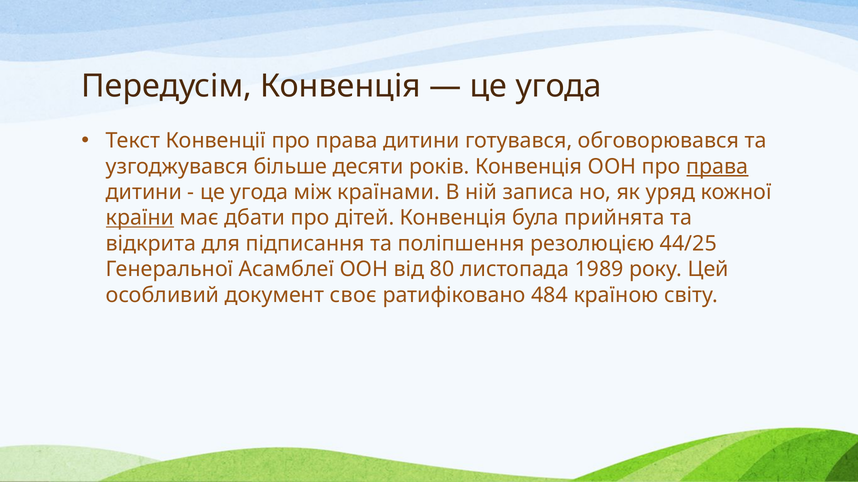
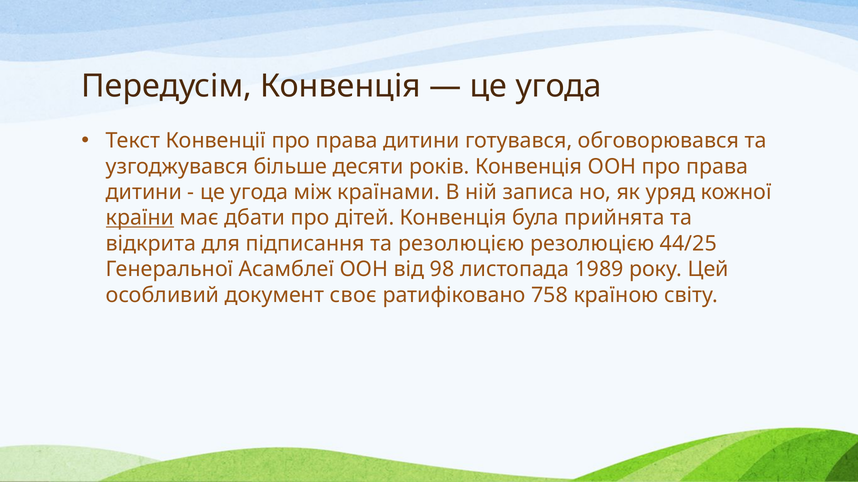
права at (717, 167) underline: present -> none
та поліпшення: поліпшення -> резолюцією
80: 80 -> 98
484: 484 -> 758
